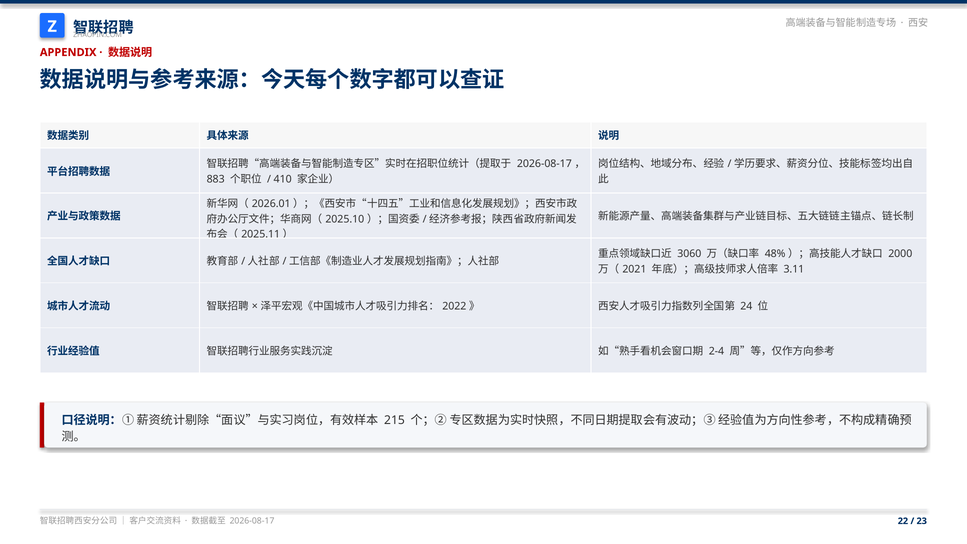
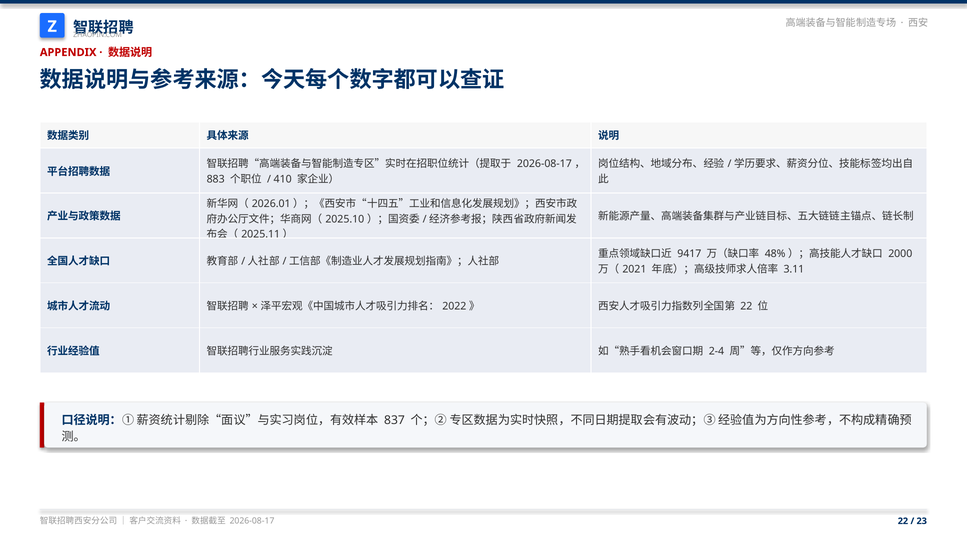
3060: 3060 -> 9417
24 at (746, 306): 24 -> 22
215: 215 -> 837
